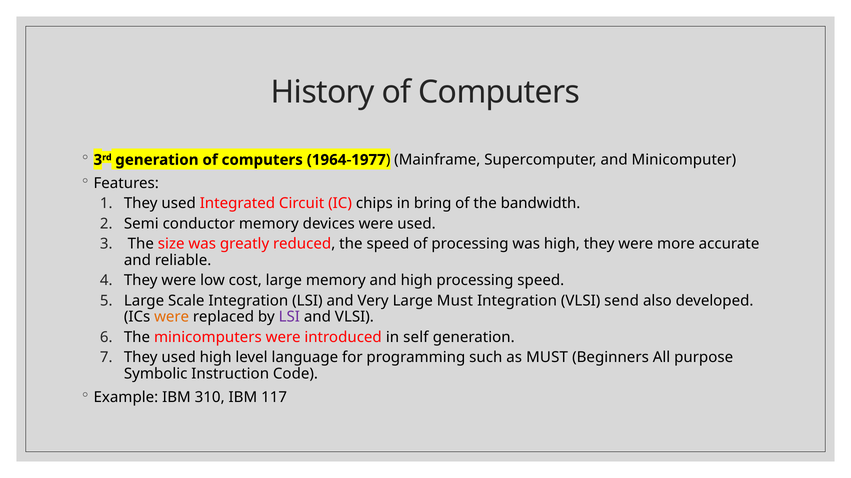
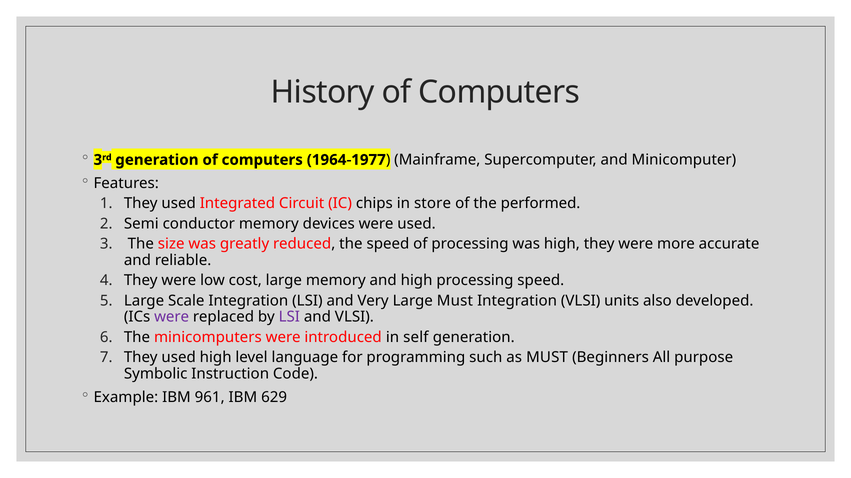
bring: bring -> store
bandwidth: bandwidth -> performed
send: send -> units
were at (172, 317) colour: orange -> purple
310: 310 -> 961
117: 117 -> 629
